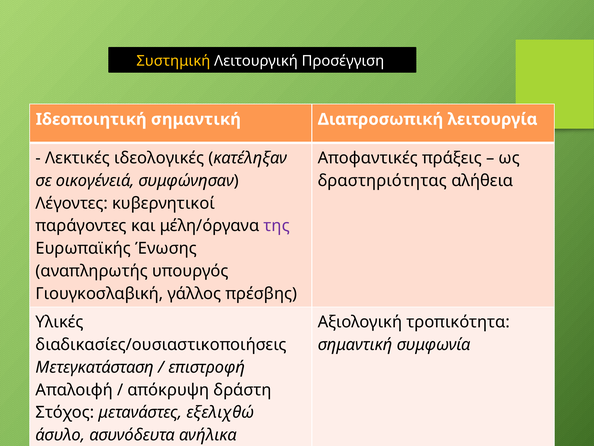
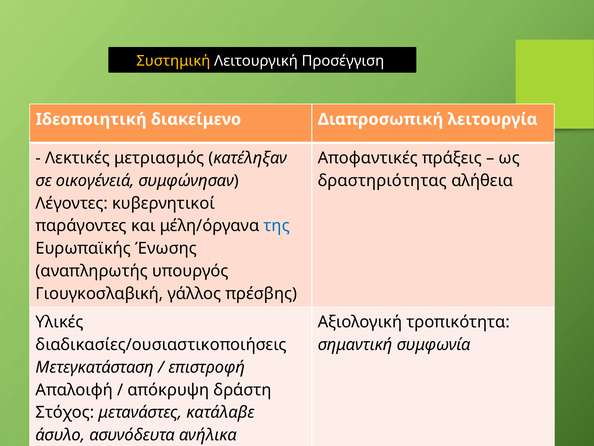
Ιδεοποιητική σημαντική: σημαντική -> διακείμενο
ιδεολογικές: ιδεολογικές -> μετριασμός
της colour: purple -> blue
εξελιχθώ: εξελιχθώ -> κατάλαβε
